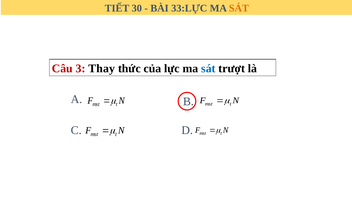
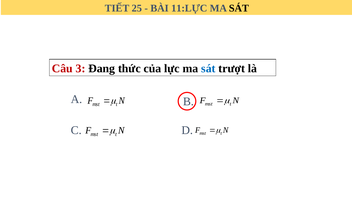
30: 30 -> 25
33:LỰC: 33:LỰC -> 11:LỰC
SÁT at (239, 8) colour: orange -> black
Thay: Thay -> Đang
